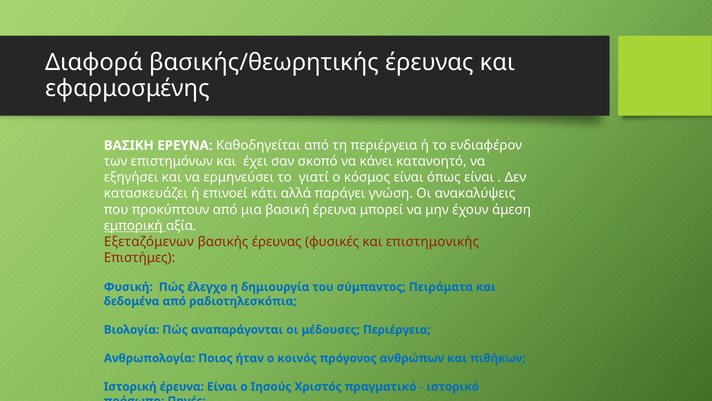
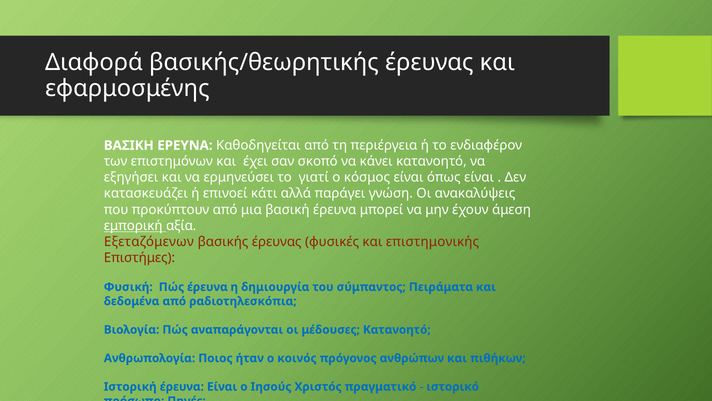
Πώς έλεγχο: έλεγχο -> έρευνα
μέδουσες Περιέργεια: Περιέργεια -> Κατανοητό
